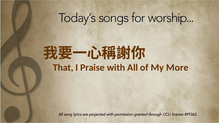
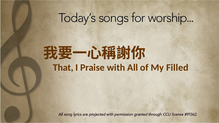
More: More -> Filled
